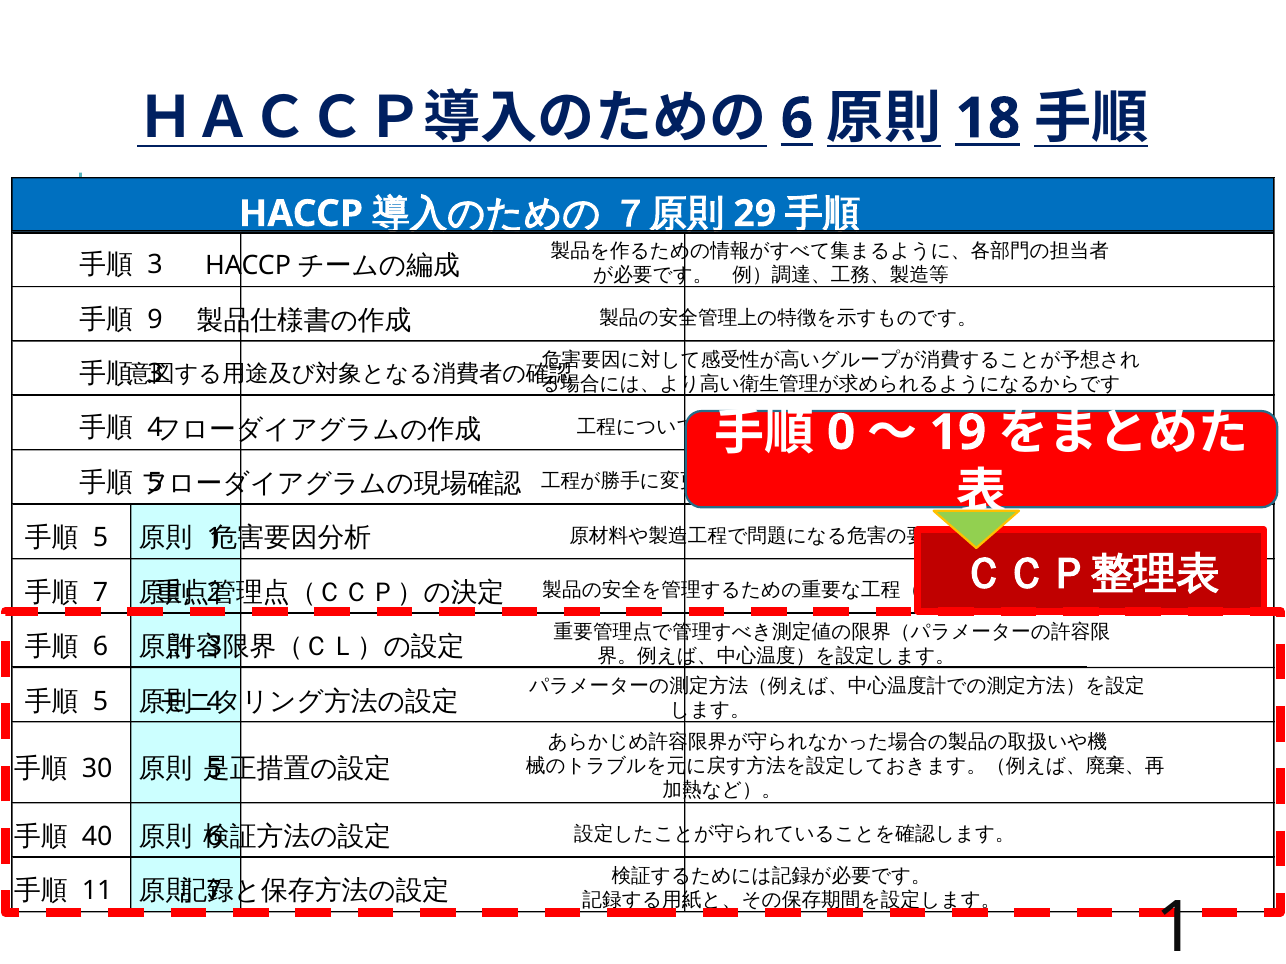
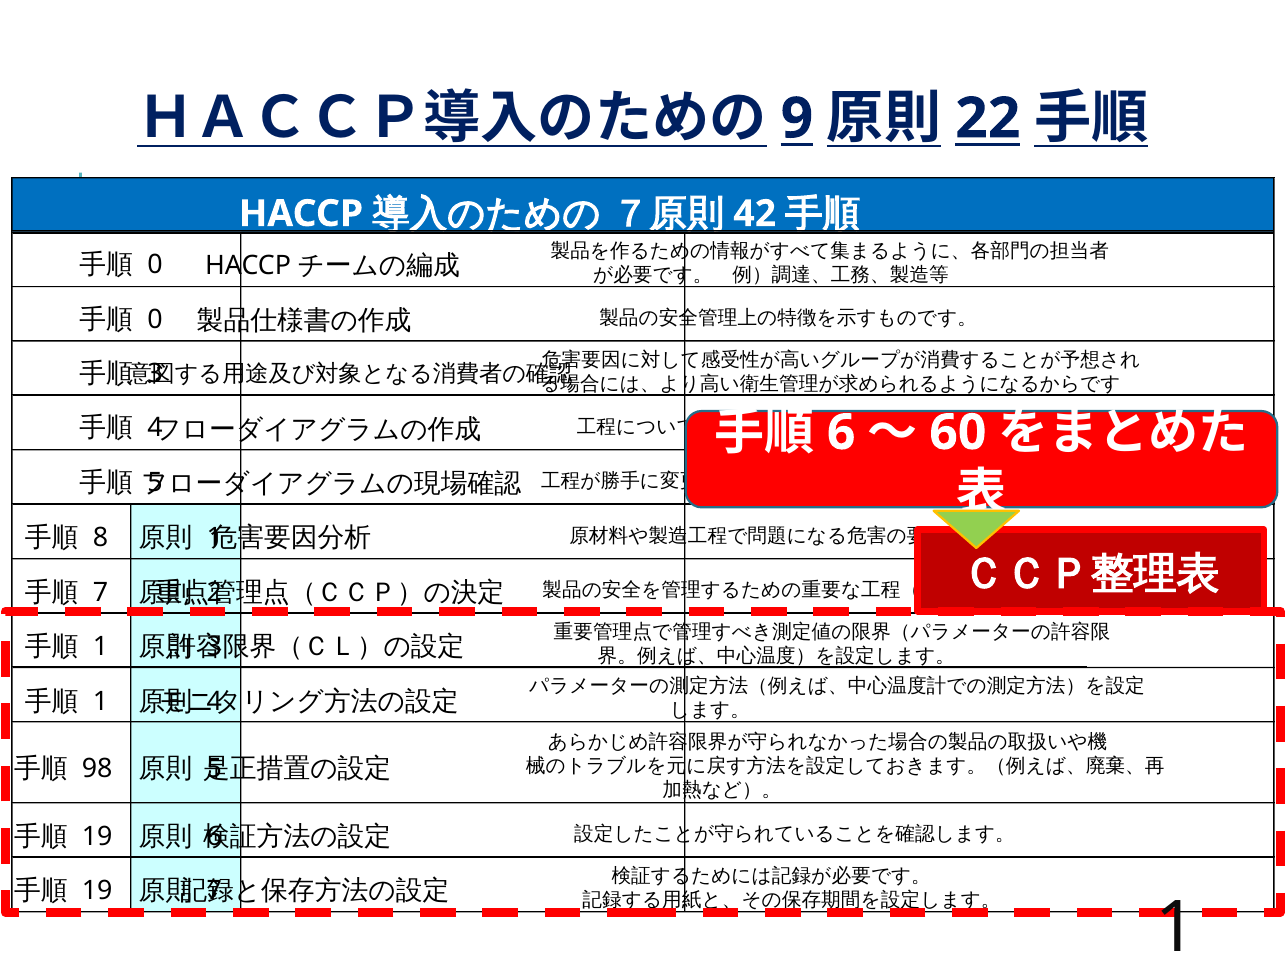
6 at (797, 119): 6 -> 9
18: 18 -> 22
29: 29 -> 42
3 at (155, 265): 3 -> 0
9 at (155, 319): 9 -> 0
0 at (841, 433): 0 -> 6
19: 19 -> 60
5 at (100, 538): 5 -> 8
6 at (100, 647): 6 -> 1
5 at (100, 702): 5 -> 1
30: 30 -> 98
40 at (97, 837): 40 -> 19
11 at (97, 892): 11 -> 19
